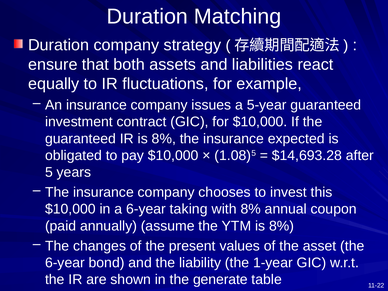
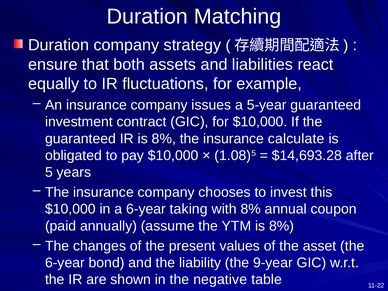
expected: expected -> calculate
1-year: 1-year -> 9-year
generate: generate -> negative
